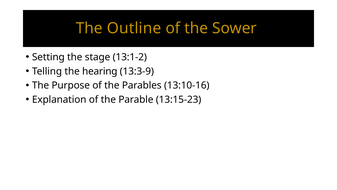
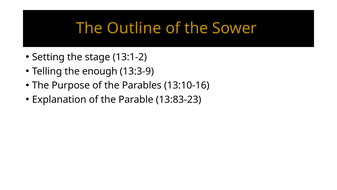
hearing: hearing -> enough
13:15-23: 13:15-23 -> 13:83-23
